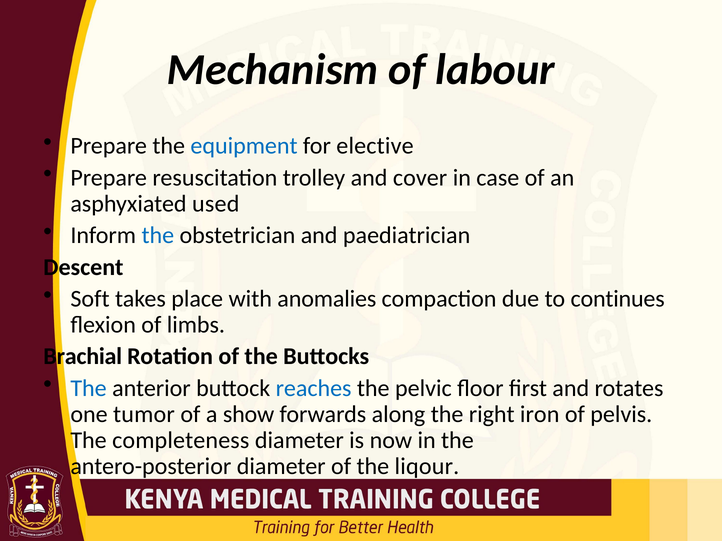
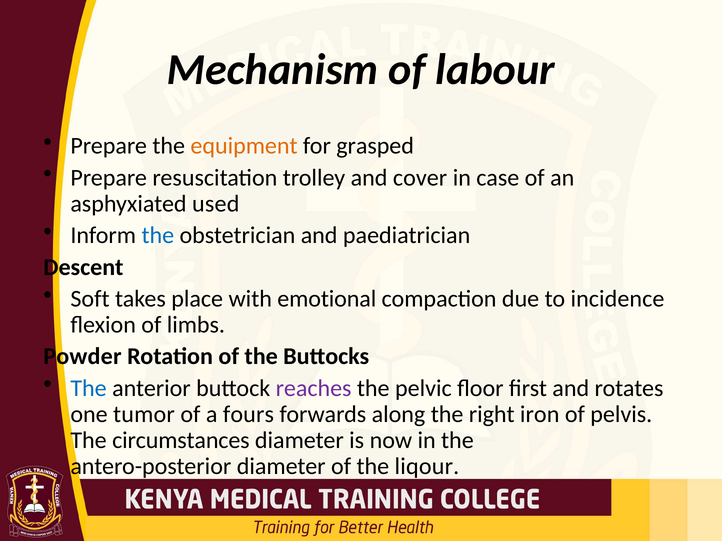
equipment colour: blue -> orange
elective: elective -> grasped
anomalies: anomalies -> emotional
continues: continues -> incidence
Brachial: Brachial -> Powder
reaches colour: blue -> purple
show: show -> fours
completeness: completeness -> circumstances
